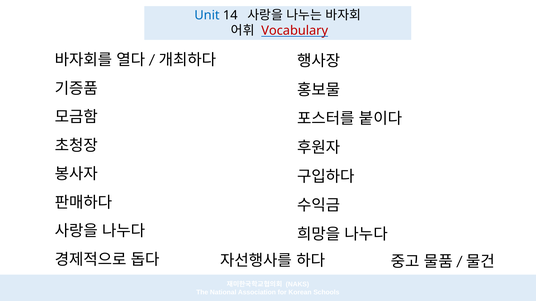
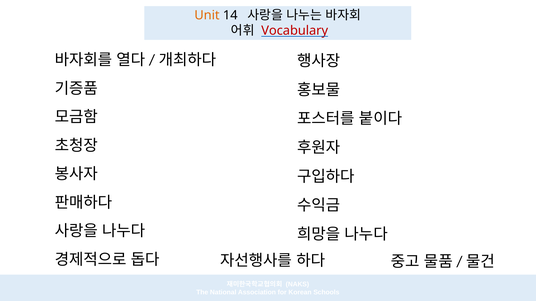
Unit colour: blue -> orange
